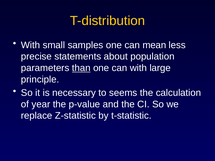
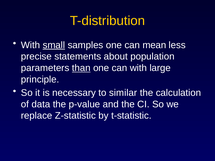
small underline: none -> present
seems: seems -> similar
year: year -> data
